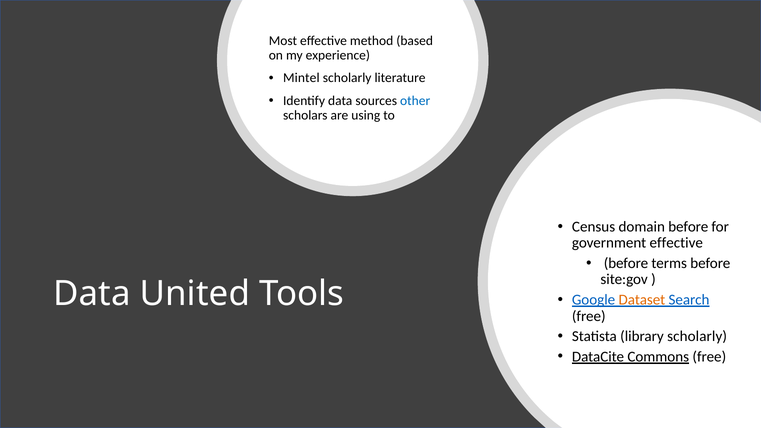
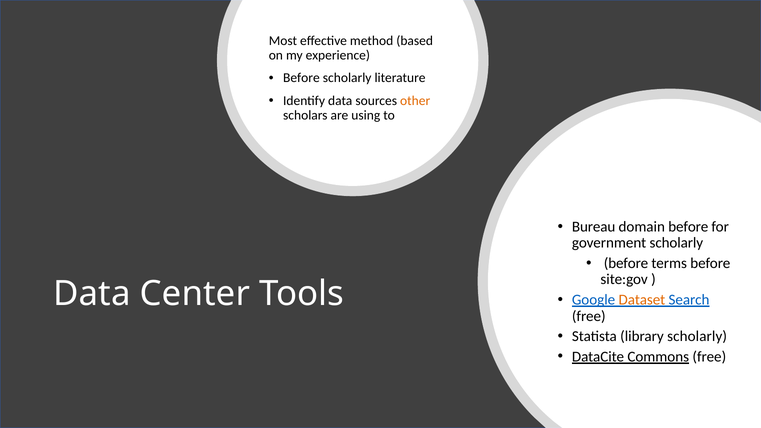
Mintel at (301, 78): Mintel -> Before
other colour: blue -> orange
Census: Census -> Bureau
government effective: effective -> scholarly
United: United -> Center
